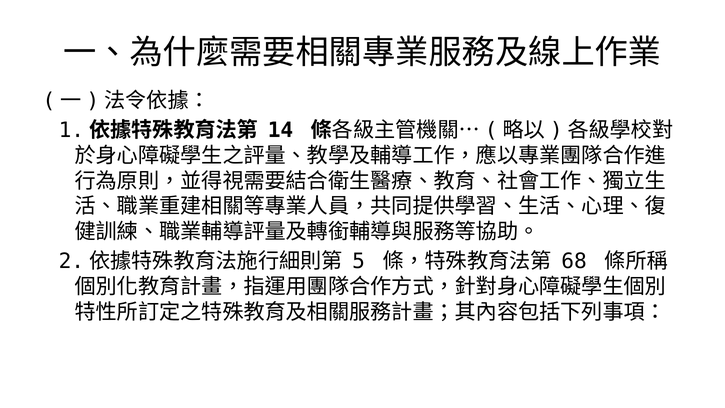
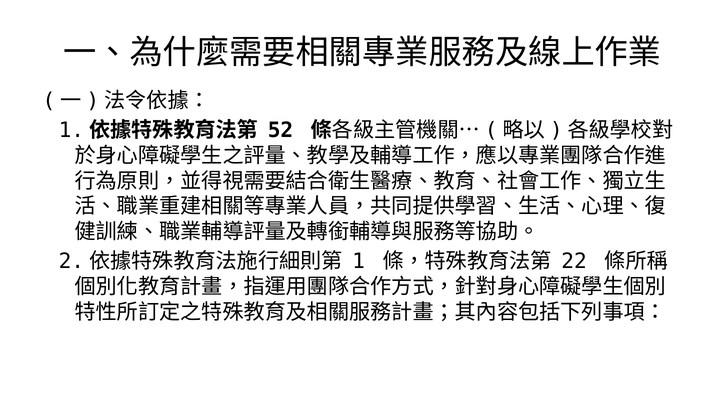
14: 14 -> 52
5: 5 -> 1
68: 68 -> 22
